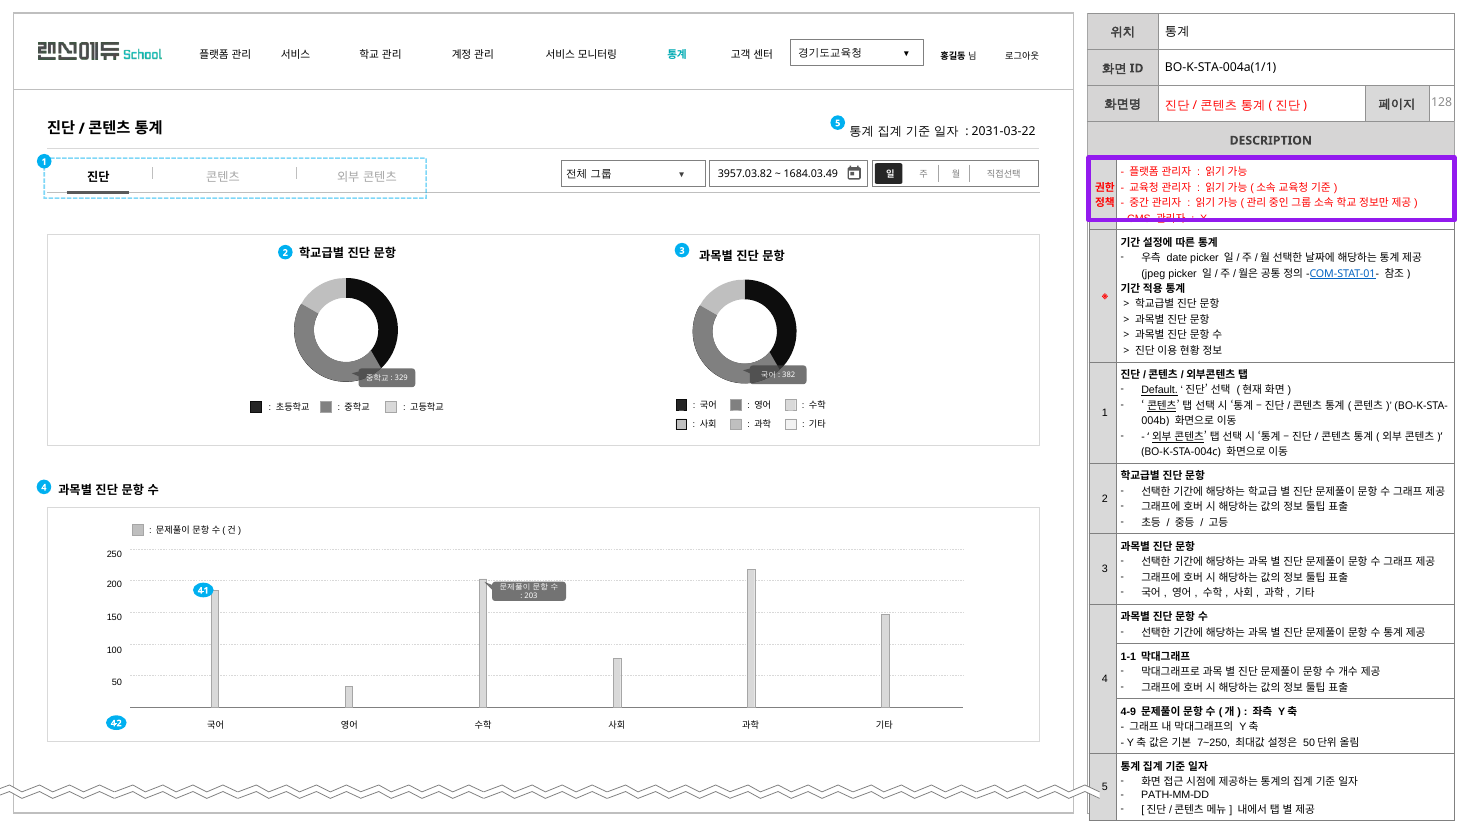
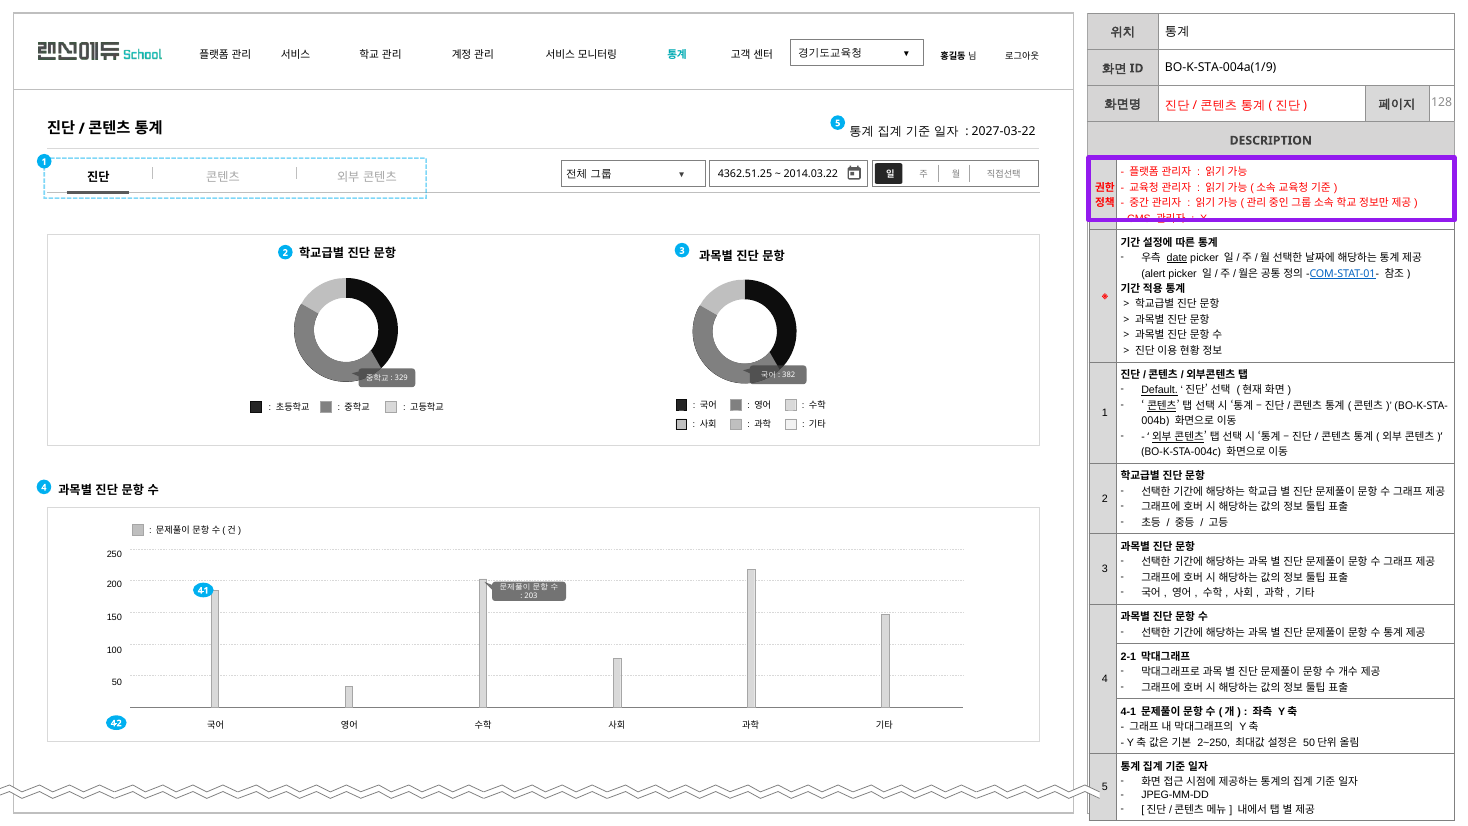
BO-K-STA-004a(1/1: BO-K-STA-004a(1/1 -> BO-K-STA-004a(1/9
2031-03-22: 2031-03-22 -> 2027-03-22
3957.03.82: 3957.03.82 -> 4362.51.25
1684.03.49: 1684.03.49 -> 2014.03.22
date underline: none -> present
jpeg: jpeg -> alert
1-1: 1-1 -> 2-1
4-9 at (1128, 712): 4-9 -> 4-1
7~250: 7~250 -> 2~250
PATH-MM-DD: PATH-MM-DD -> JPEG-MM-DD
